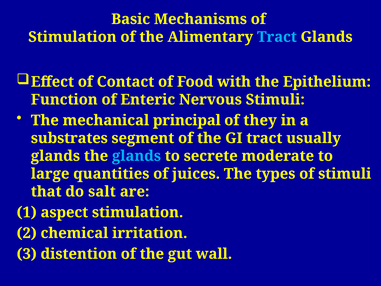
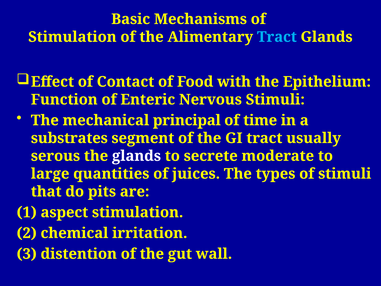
they: they -> time
glands at (55, 156): glands -> serous
glands at (136, 156) colour: light blue -> white
salt: salt -> pits
